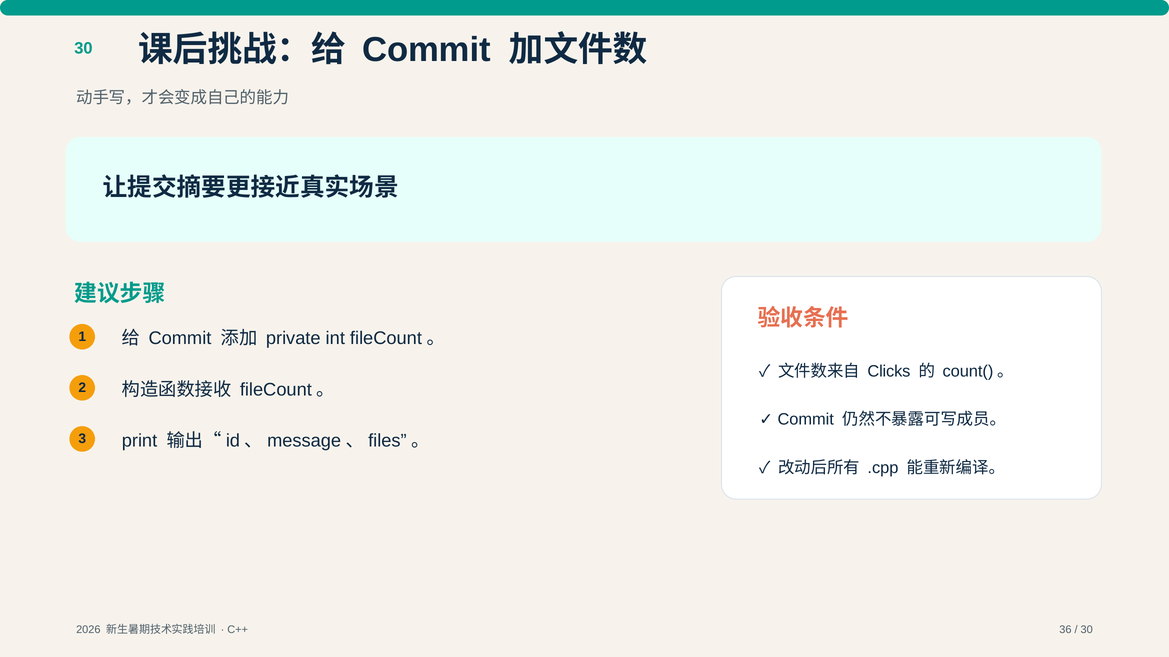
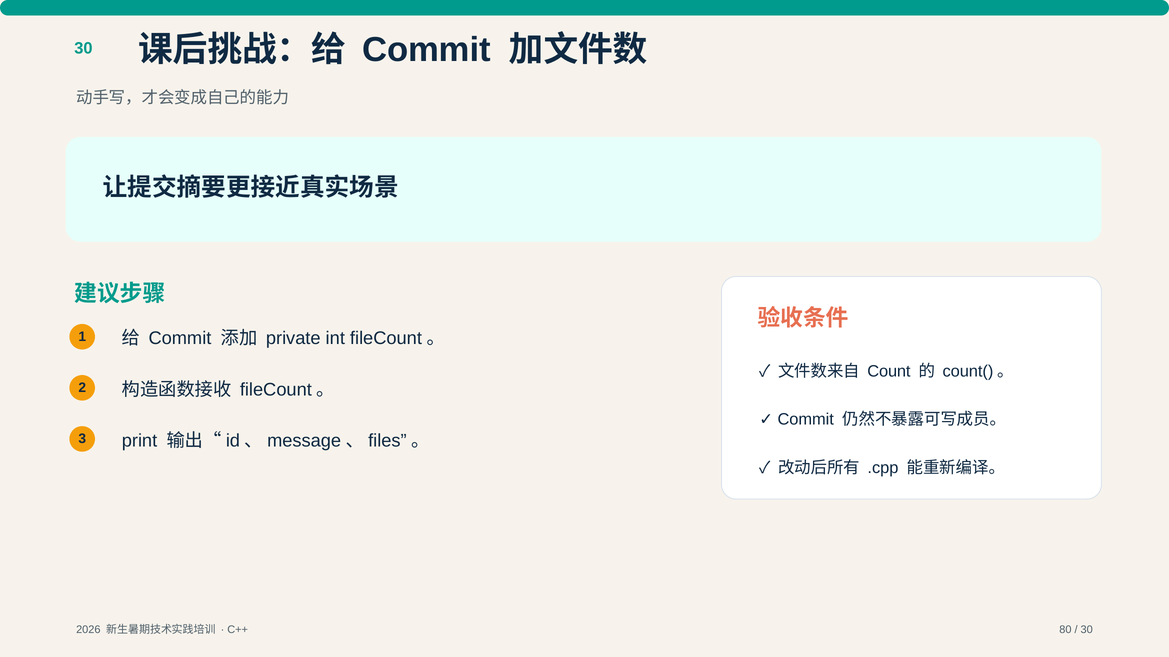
Clicks: Clicks -> Count
36: 36 -> 80
